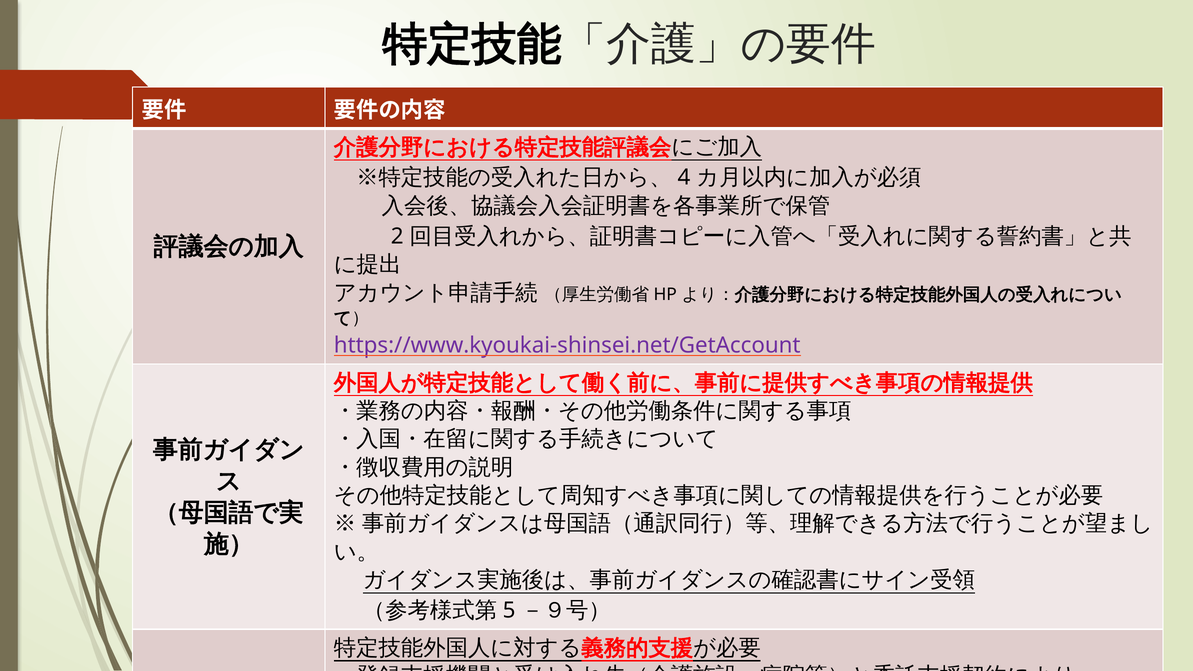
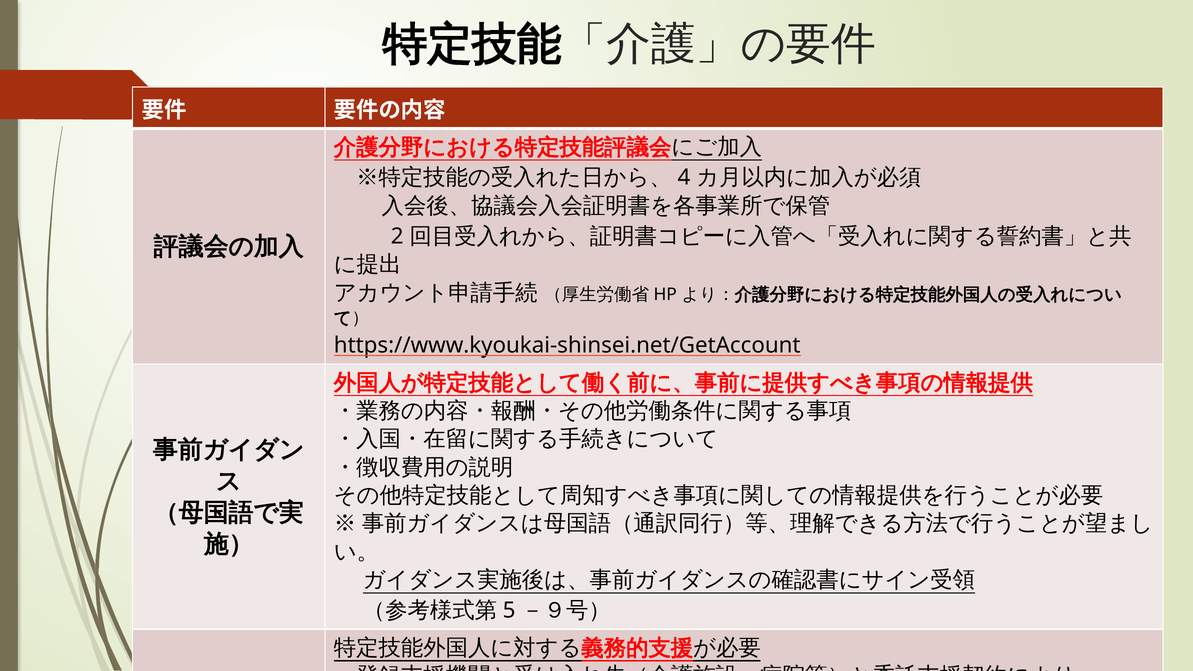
https://www.kyoukai-shinsei.net/GetAccount colour: purple -> black
